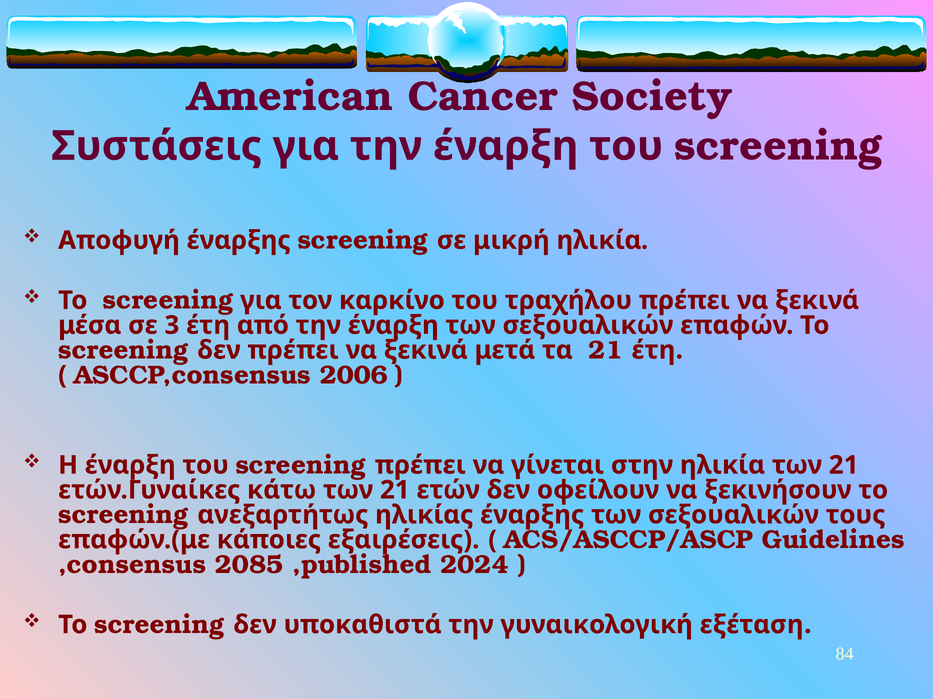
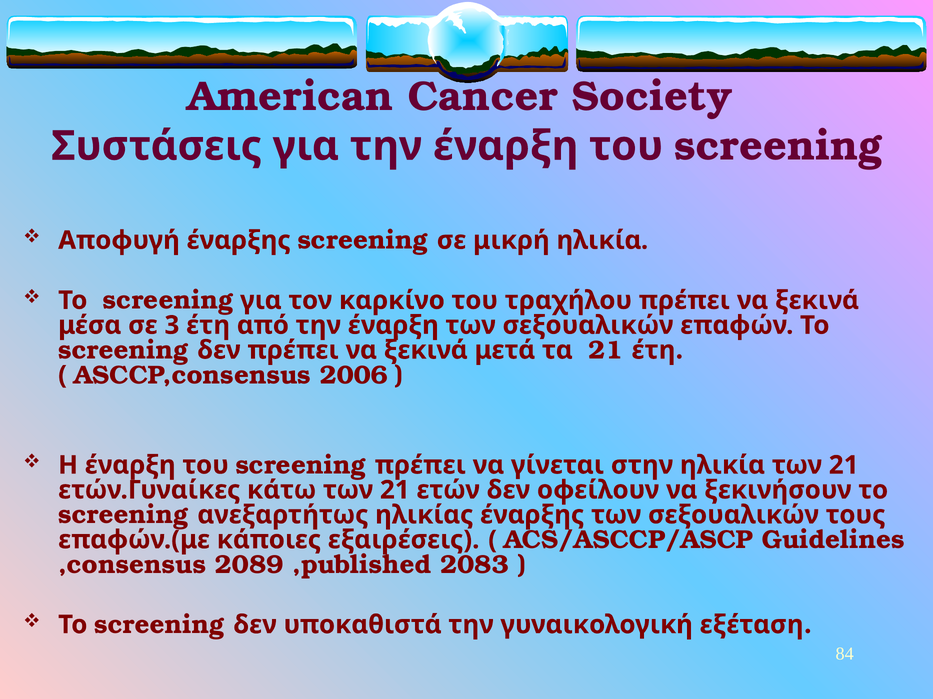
2085: 2085 -> 2089
2024: 2024 -> 2083
